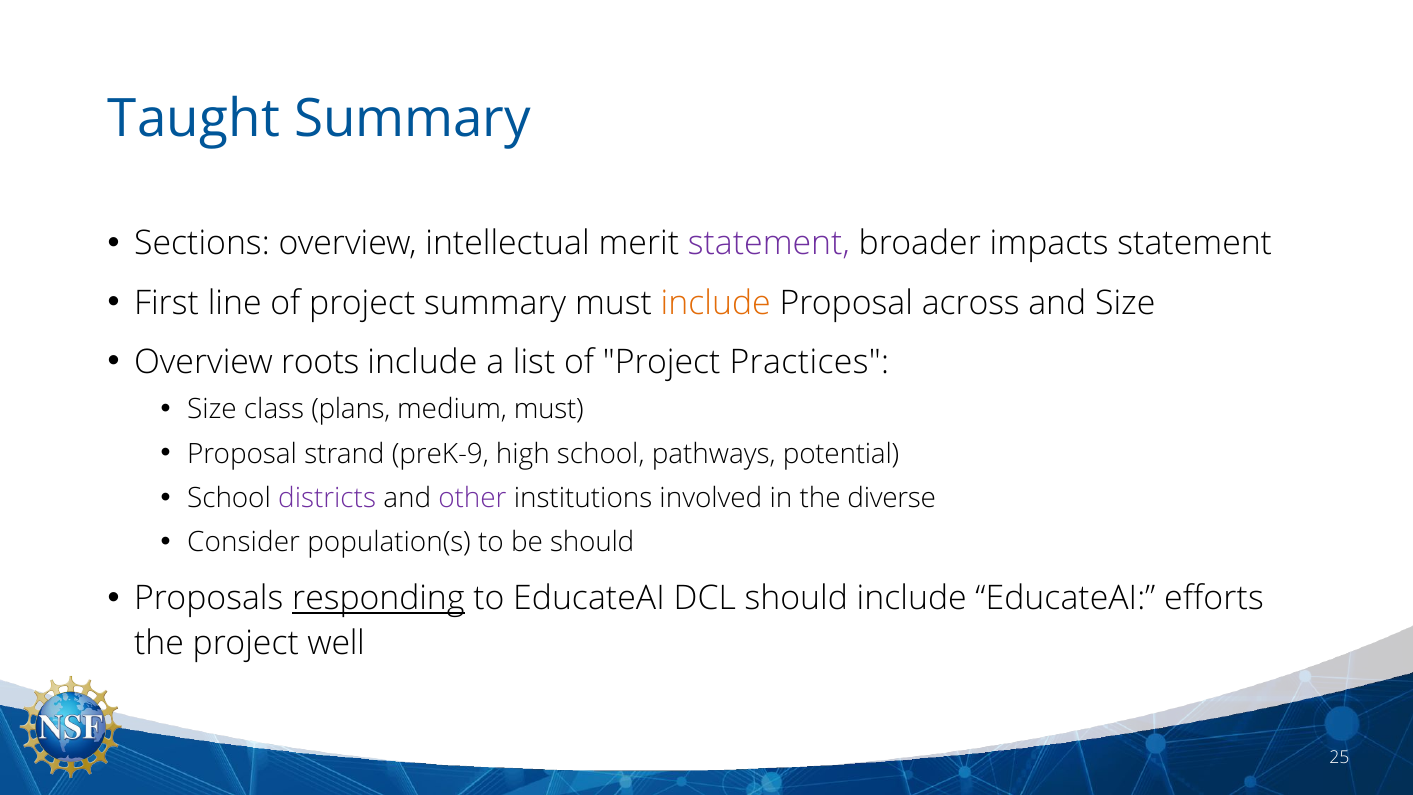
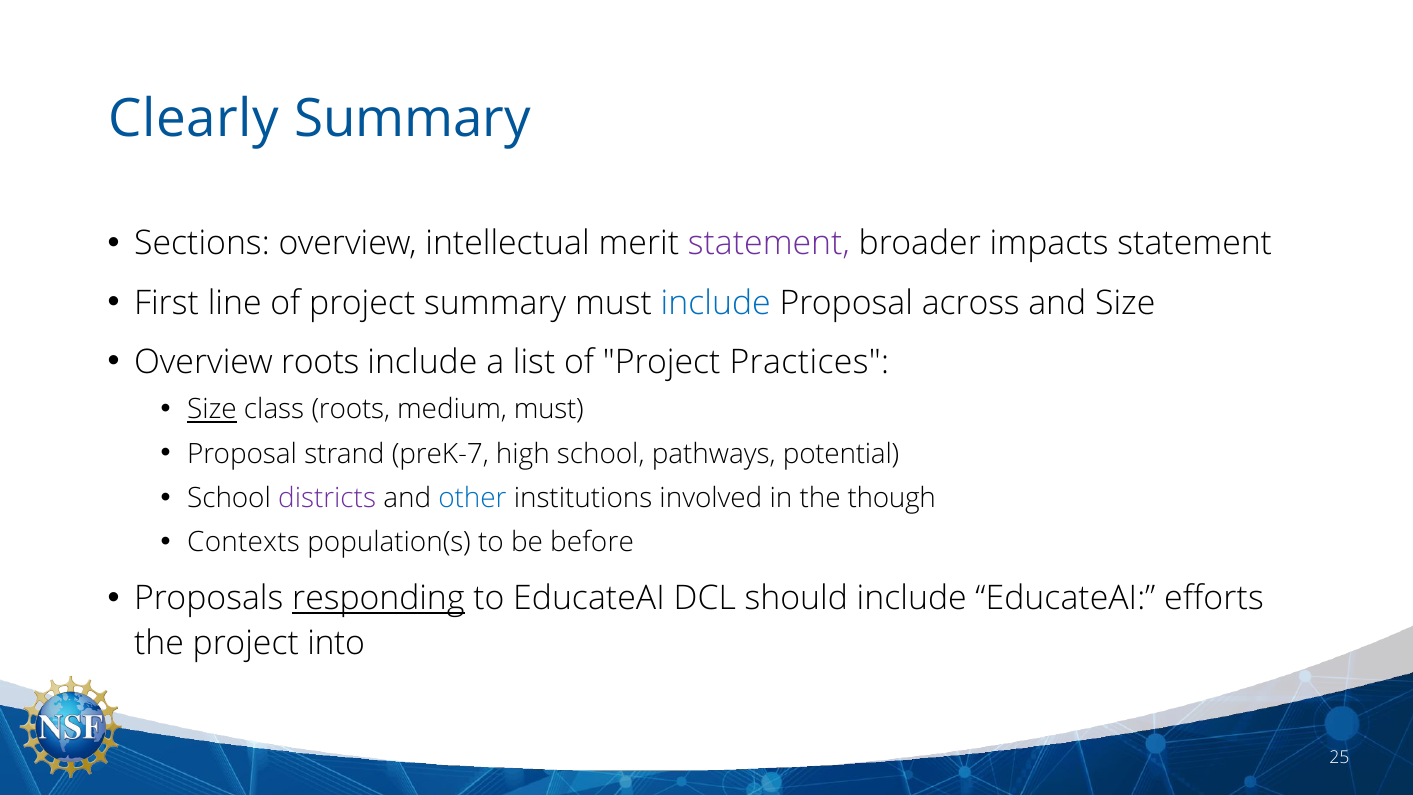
Taught: Taught -> Clearly
include at (716, 303) colour: orange -> blue
Size at (212, 410) underline: none -> present
class plans: plans -> roots
preK-9: preK-9 -> preK-7
other colour: purple -> blue
diverse: diverse -> though
Consider: Consider -> Contexts
be should: should -> before
well: well -> into
